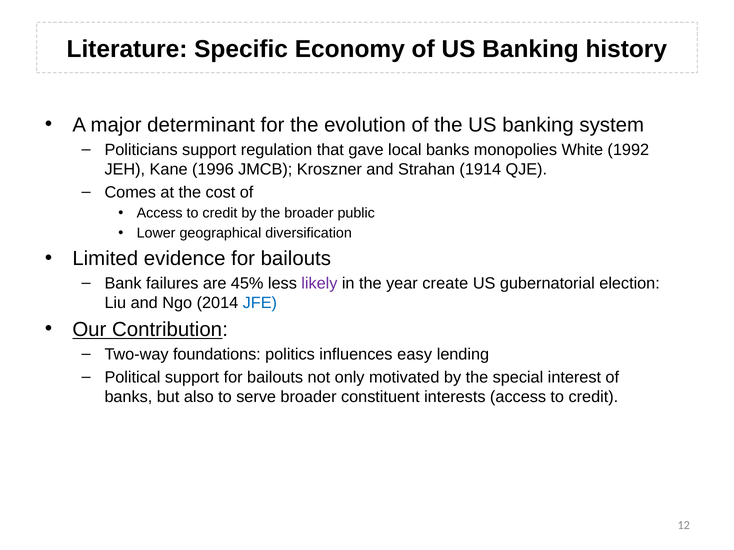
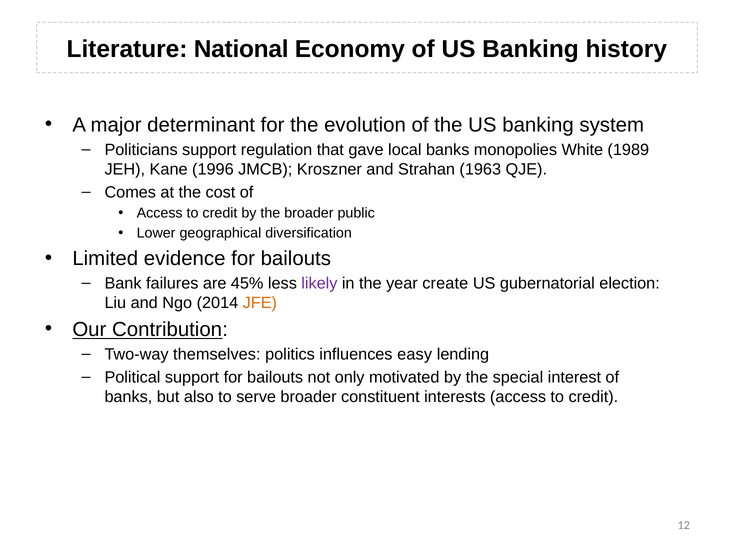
Specific: Specific -> National
1992: 1992 -> 1989
1914: 1914 -> 1963
JFE colour: blue -> orange
foundations: foundations -> themselves
